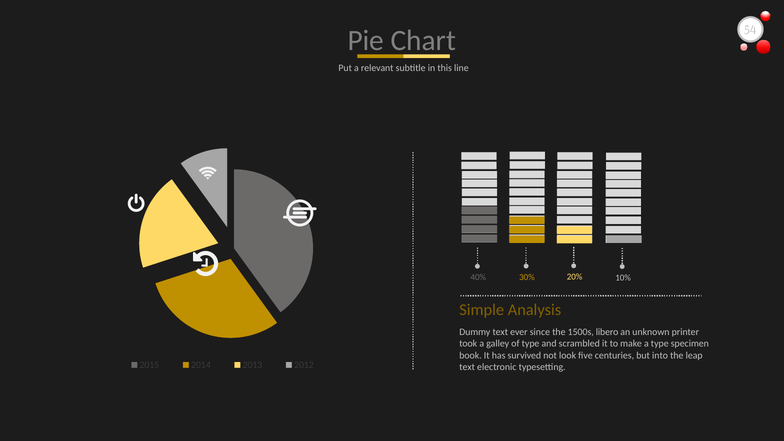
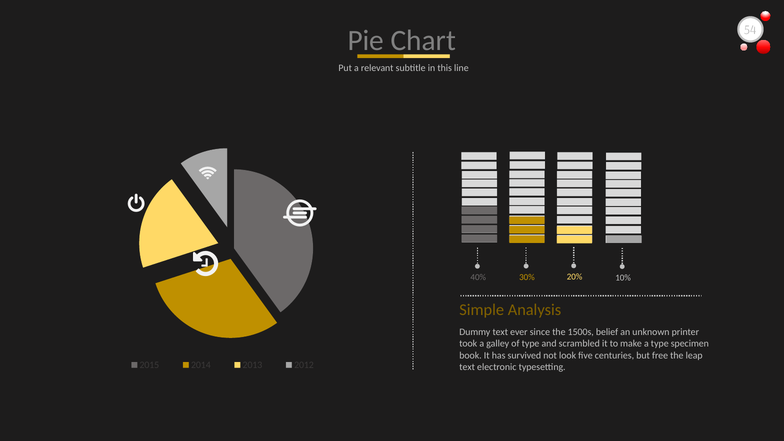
libero: libero -> belief
into: into -> free
